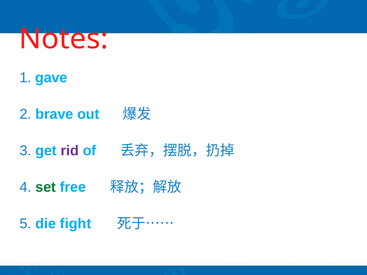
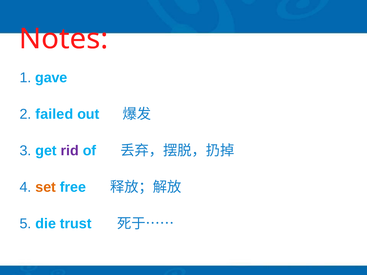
brave: brave -> failed
set colour: green -> orange
fight: fight -> trust
